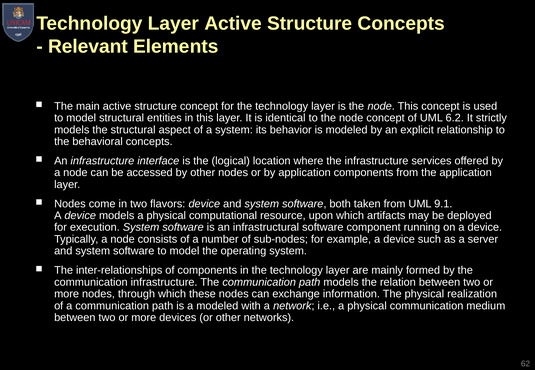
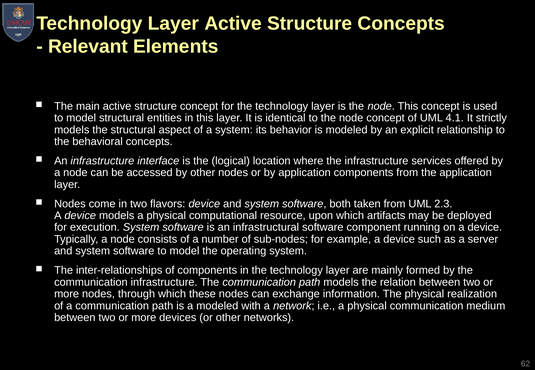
6.2: 6.2 -> 4.1
9.1: 9.1 -> 2.3
